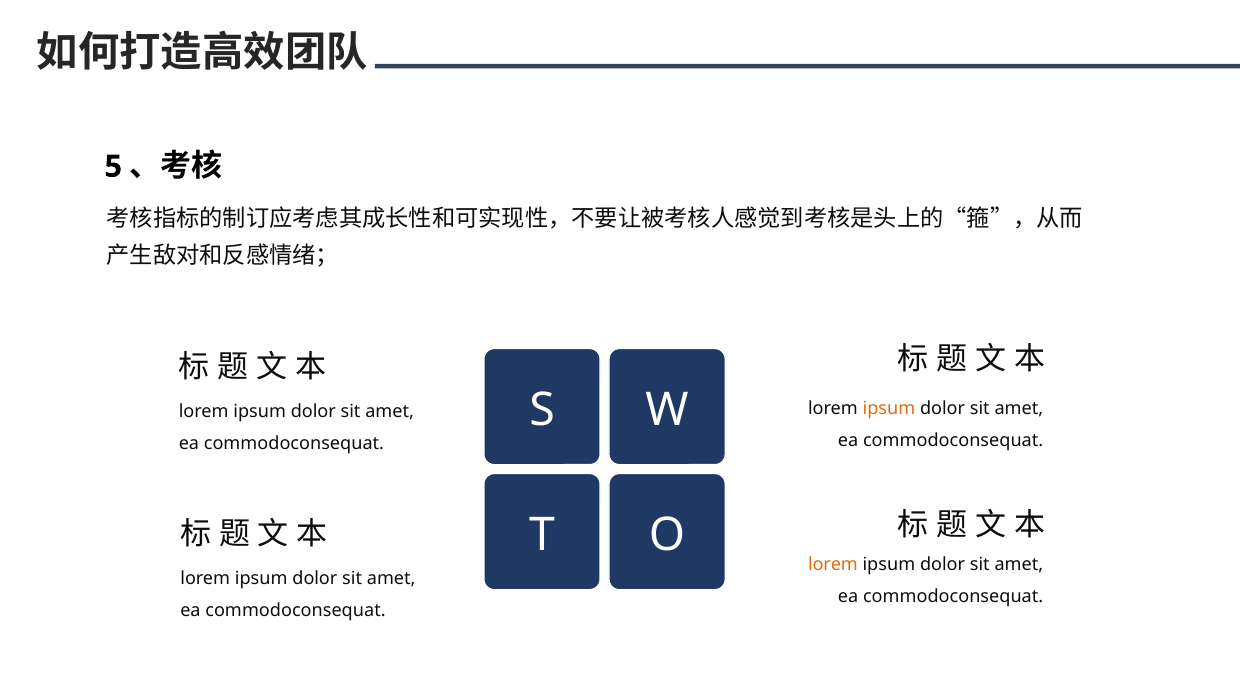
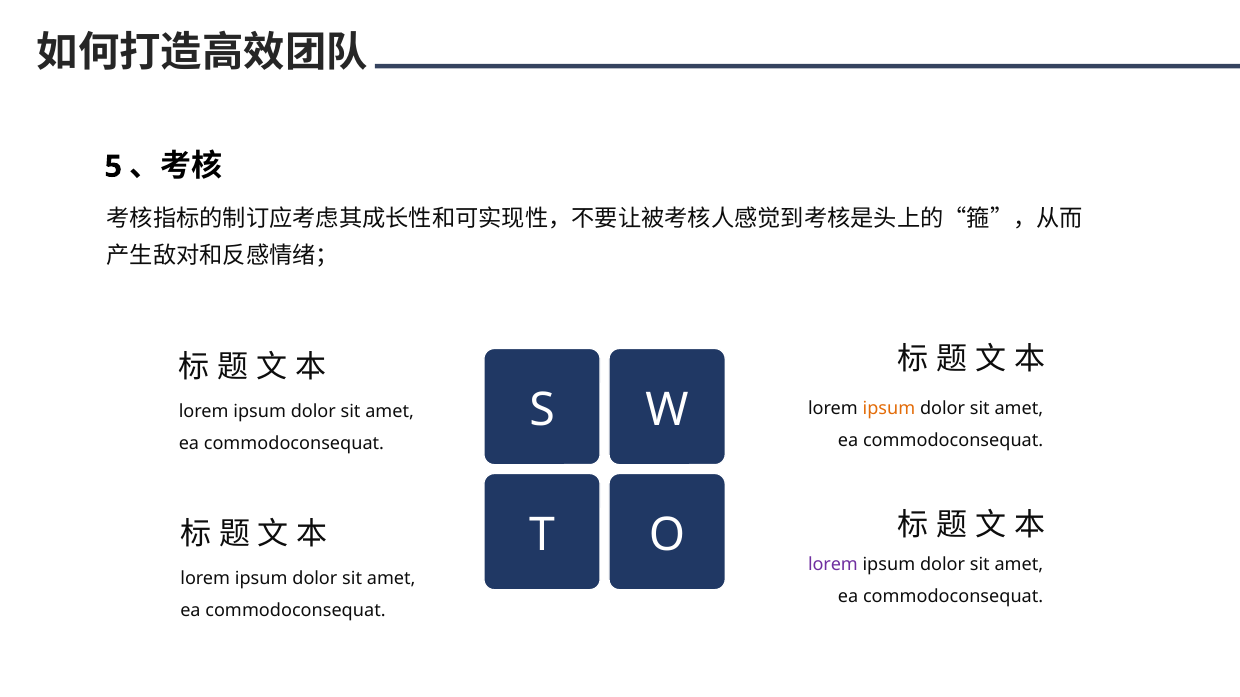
lorem at (833, 565) colour: orange -> purple
